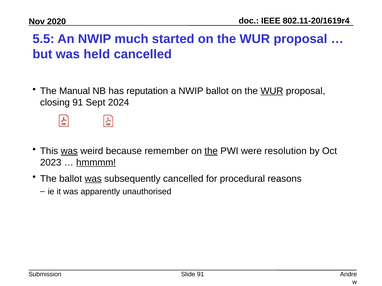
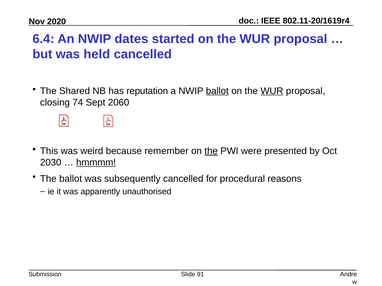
5.5: 5.5 -> 6.4
much: much -> dates
Manual: Manual -> Shared
ballot at (217, 91) underline: none -> present
closing 91: 91 -> 74
2024: 2024 -> 2060
was at (69, 151) underline: present -> none
resolution: resolution -> presented
2023: 2023 -> 2030
was at (93, 179) underline: present -> none
